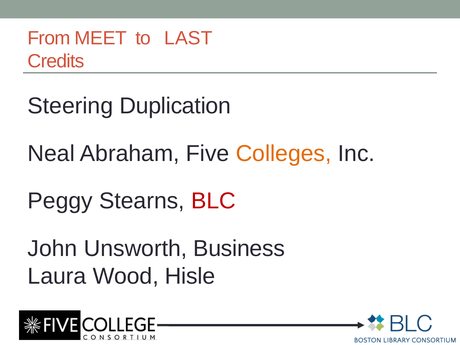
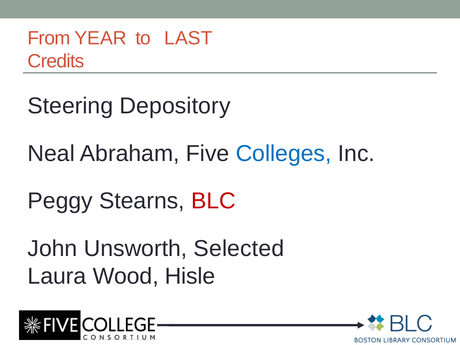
MEET: MEET -> YEAR
Duplication: Duplication -> Depository
Colleges colour: orange -> blue
Business: Business -> Selected
